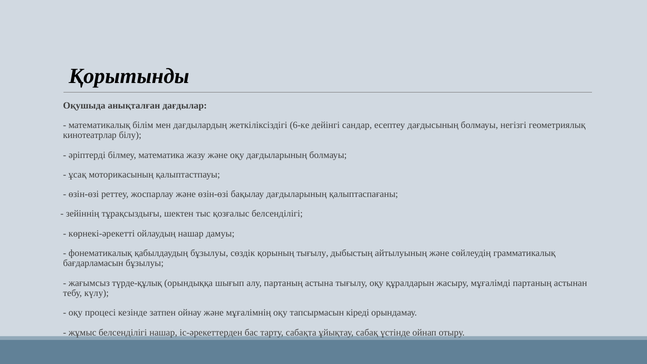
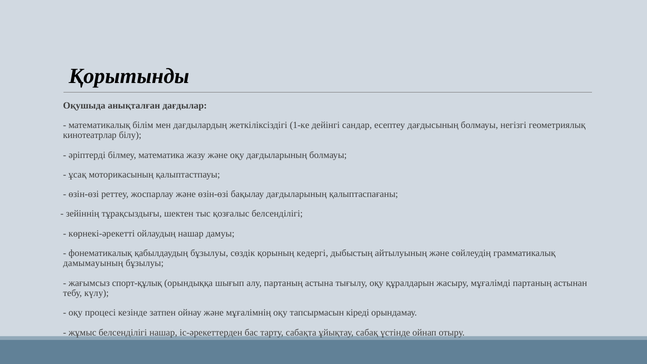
6-ке: 6-ке -> 1-ке
қорының тығылу: тығылу -> кедергі
бағдарламасын: бағдарламасын -> дамымауының
түрде-құлық: түрде-құлық -> спорт-құлық
